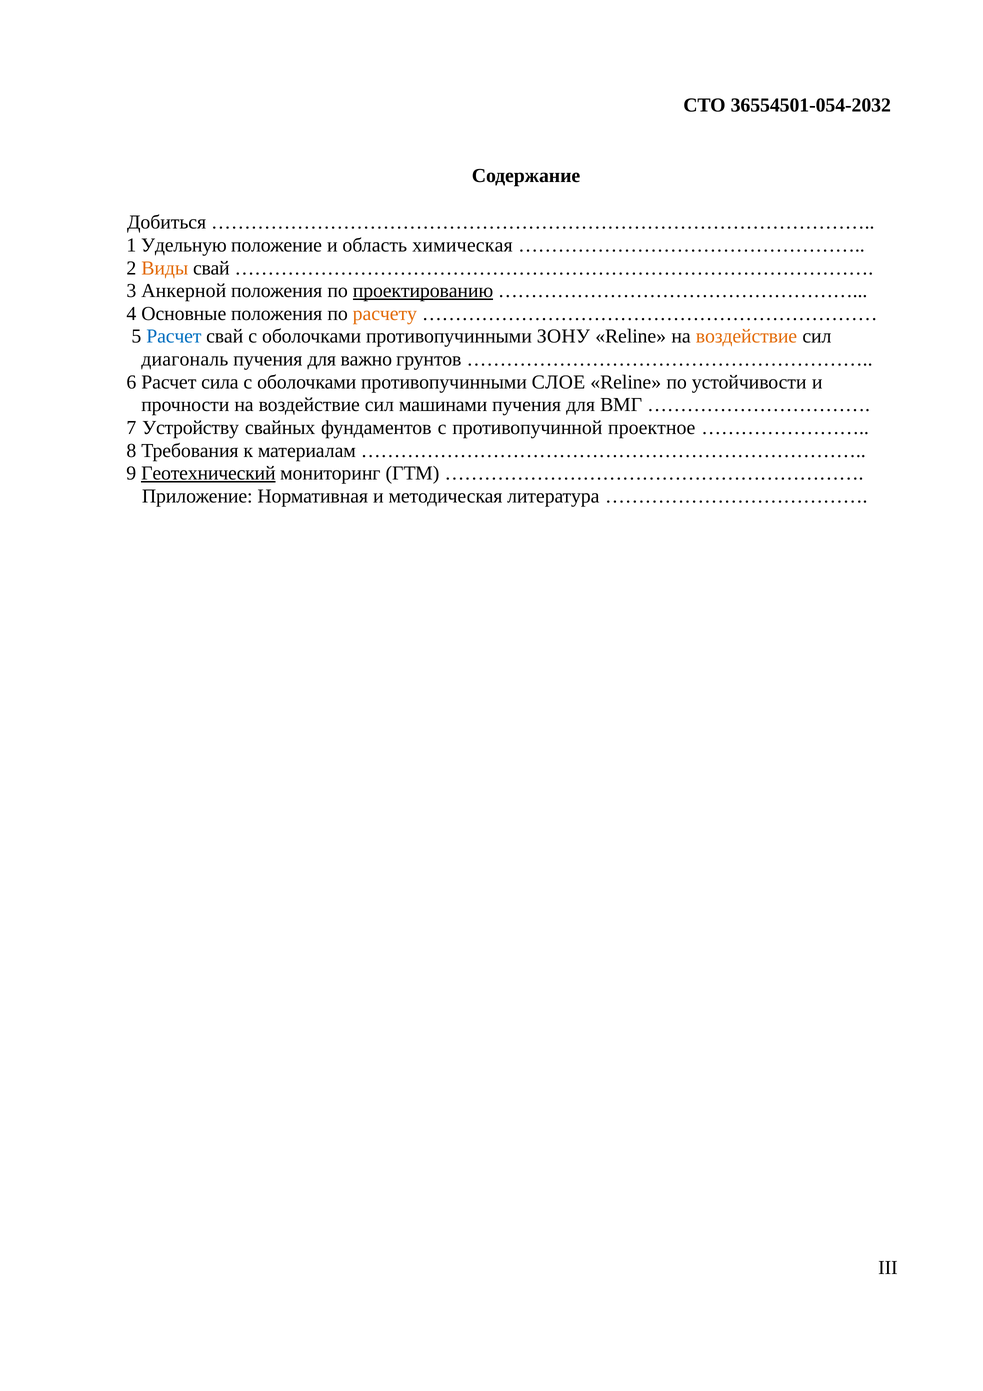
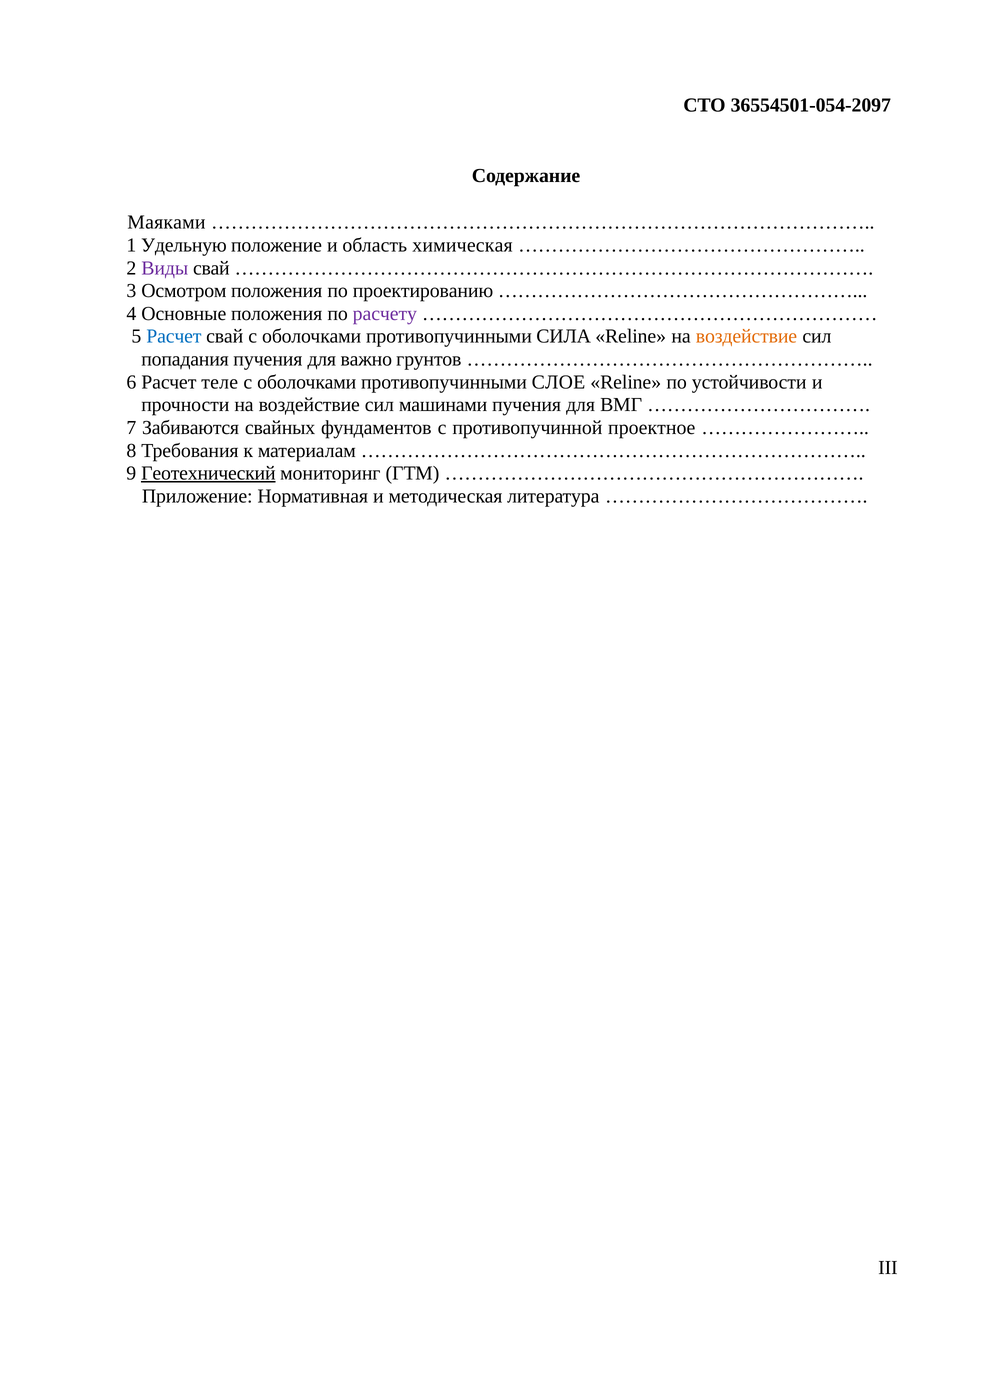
36554501-054-2032: 36554501-054-2032 -> 36554501-054-2097
Добиться: Добиться -> Маяками
Виды colour: orange -> purple
Анкерной: Анкерной -> Осмотром
проектированию underline: present -> none
расчету colour: orange -> purple
ЗОНУ: ЗОНУ -> СИЛА
диагональ: диагональ -> попадания
сила: сила -> теле
Устройству: Устройству -> Забиваются
